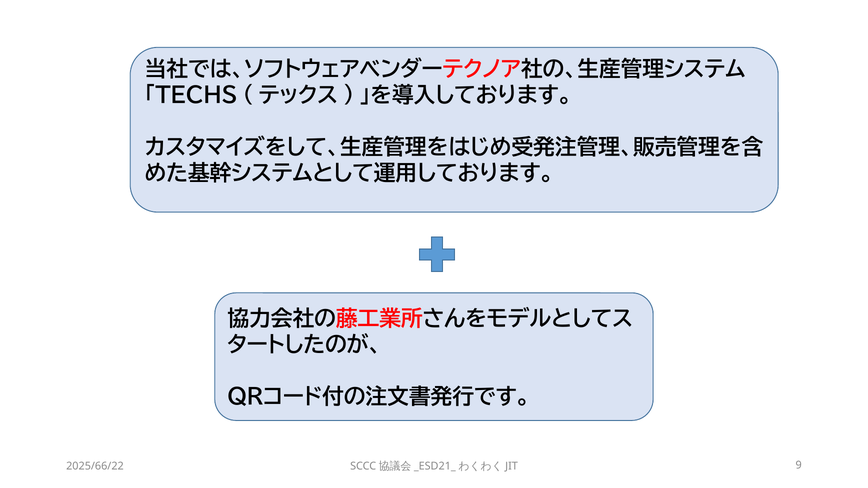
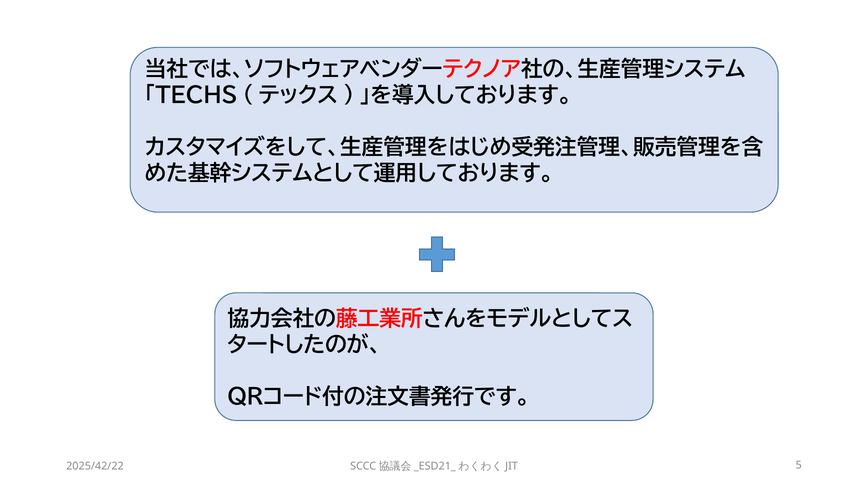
2025/66/22: 2025/66/22 -> 2025/42/22
9: 9 -> 5
